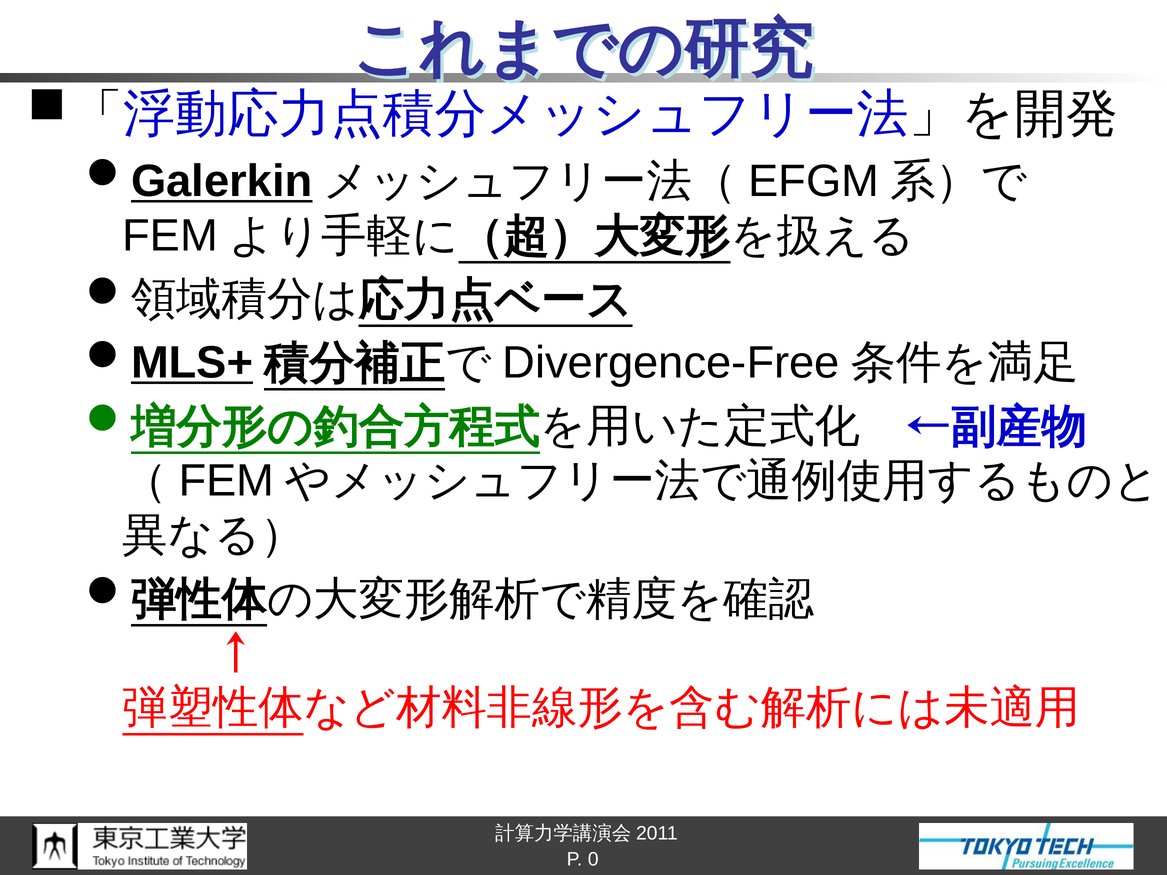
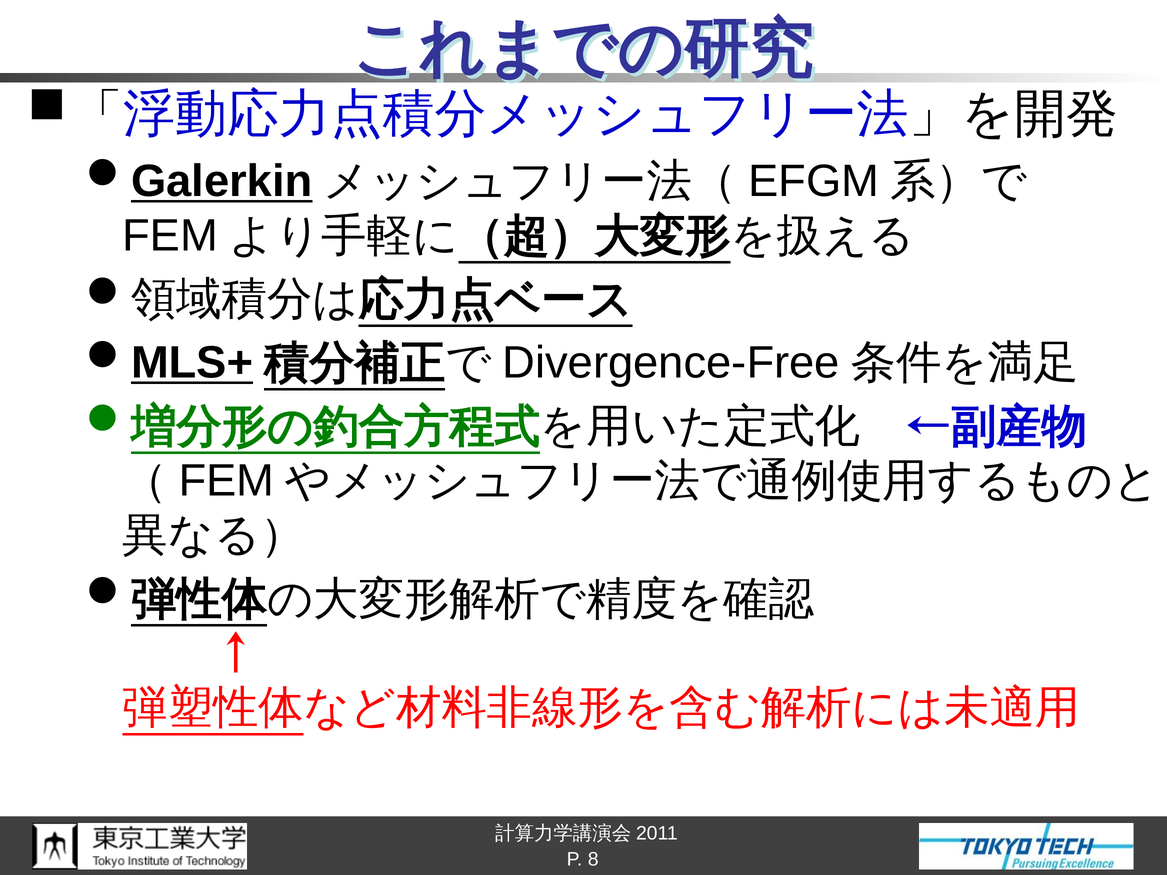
0: 0 -> 8
